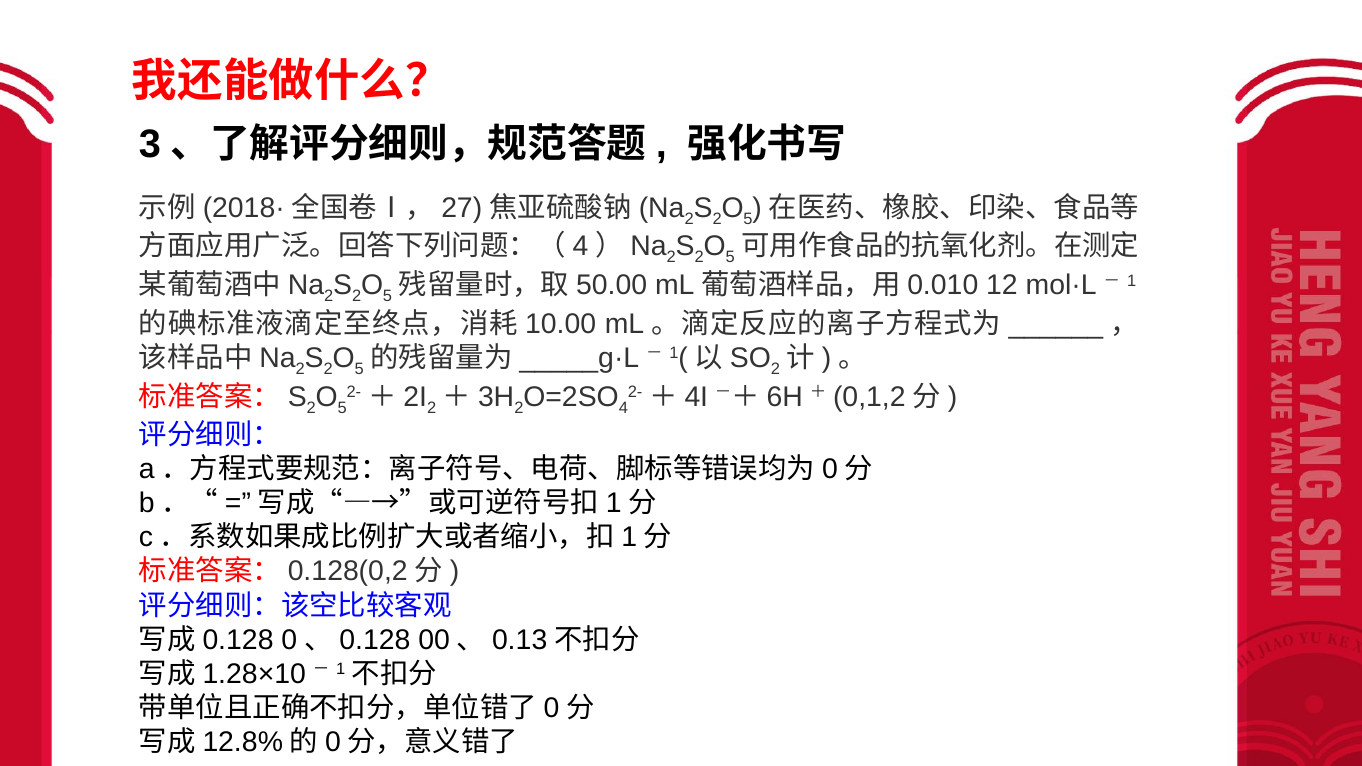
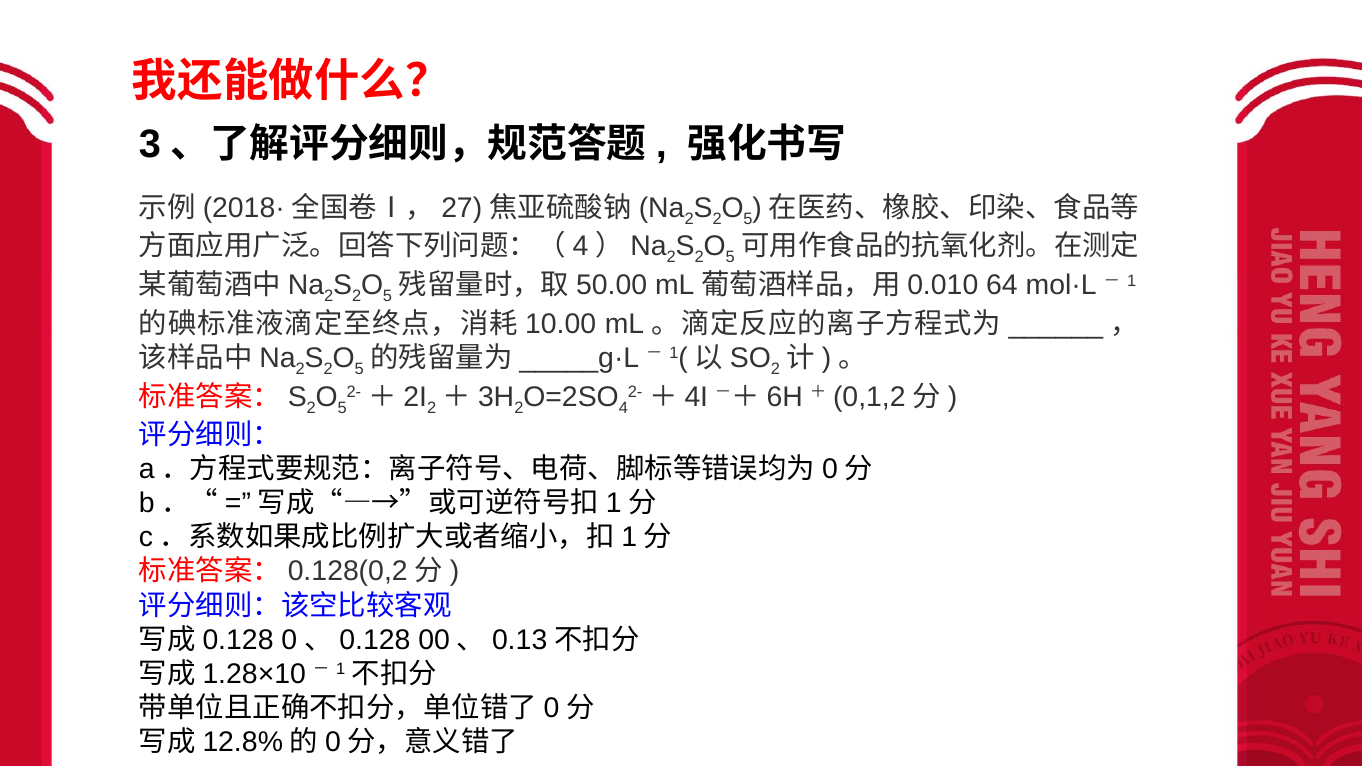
12: 12 -> 64
